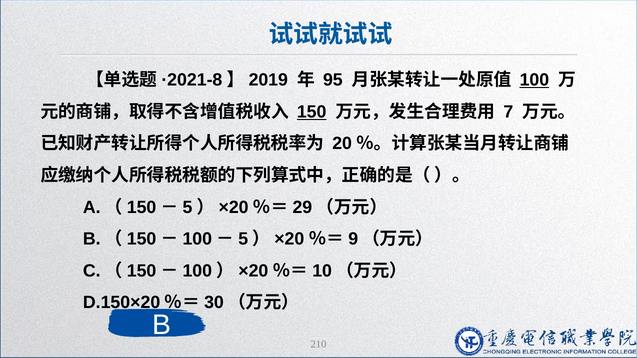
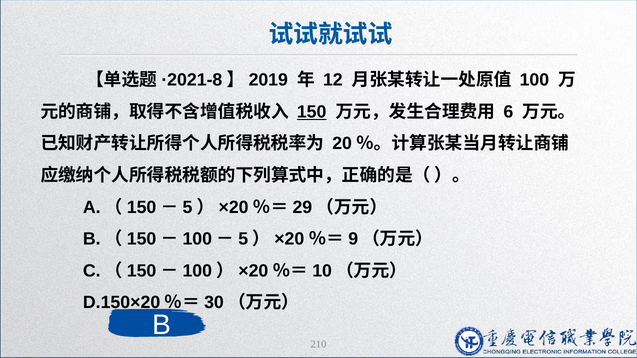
95: 95 -> 12
100 underline: present -> none
7: 7 -> 6
